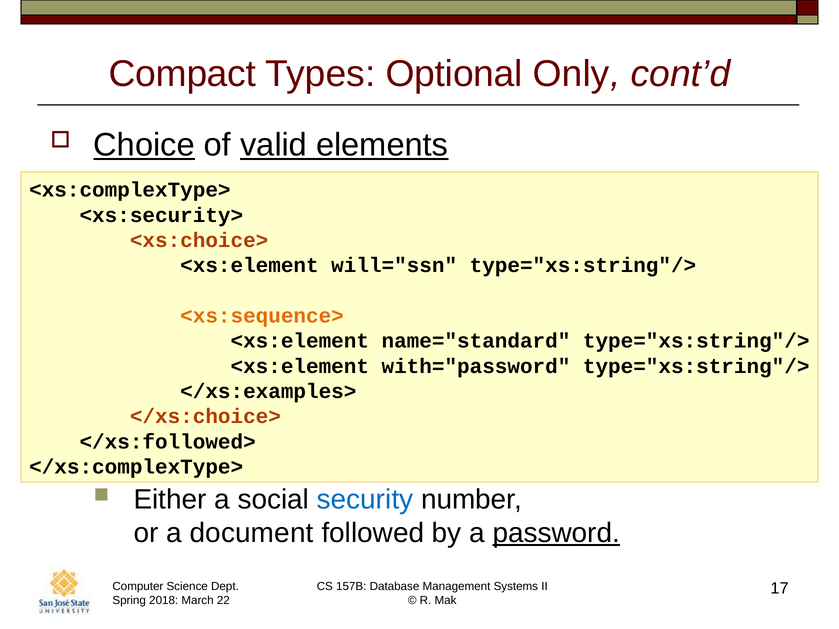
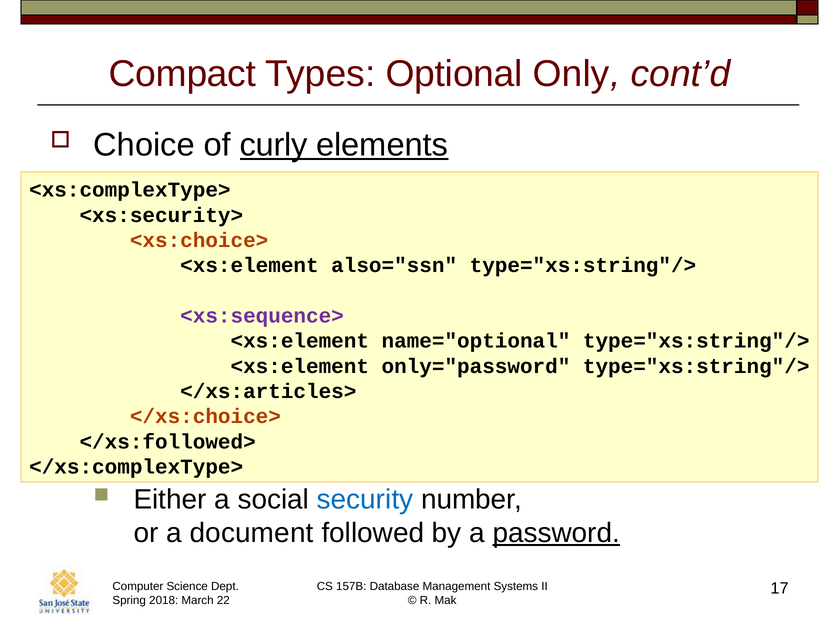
Choice underline: present -> none
valid: valid -> curly
will="ssn: will="ssn -> also="ssn
<xs:sequence> colour: orange -> purple
name="standard: name="standard -> name="optional
with="password: with="password -> only="password
</xs:examples>: </xs:examples> -> </xs:articles>
